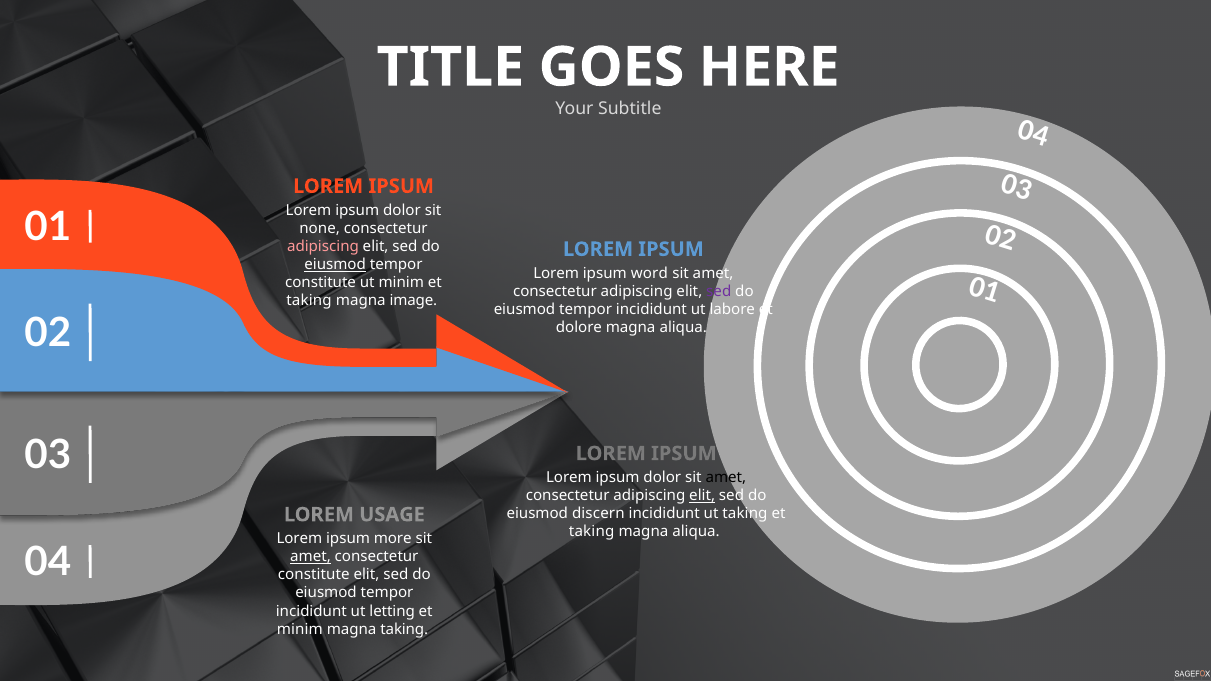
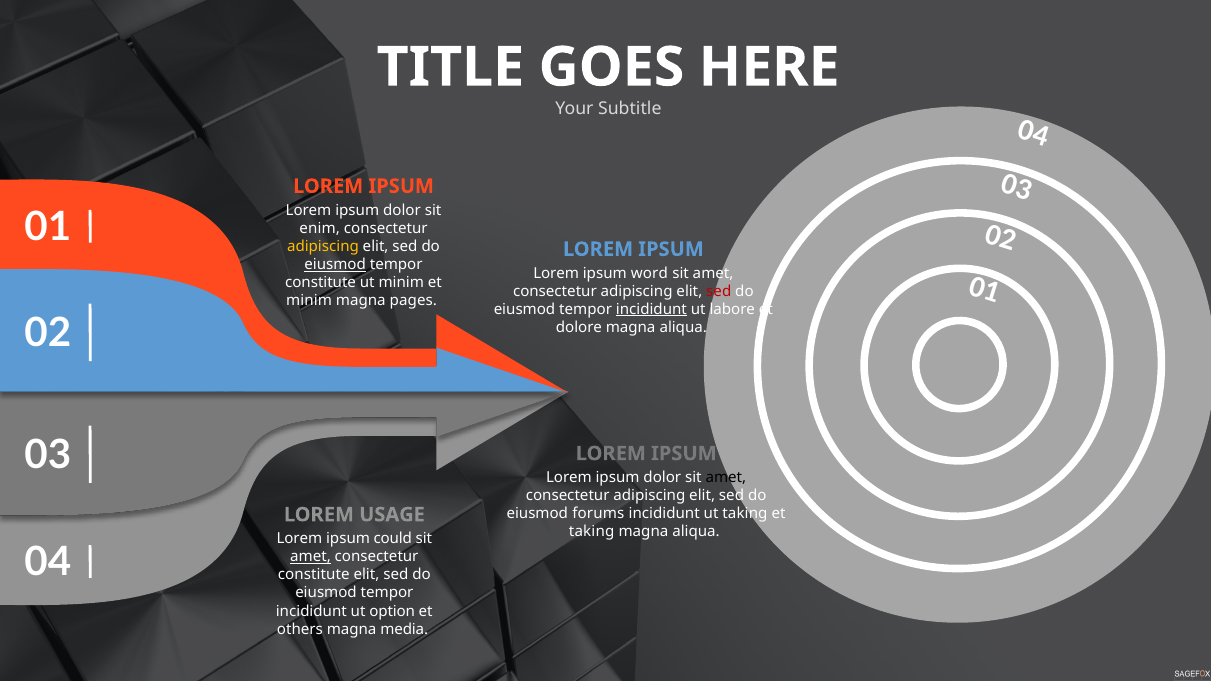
none: none -> enim
adipiscing at (323, 246) colour: pink -> yellow
sed at (719, 291) colour: purple -> red
taking at (309, 301): taking -> minim
image: image -> pages
incididunt at (651, 309) underline: none -> present
elit at (702, 496) underline: present -> none
discern: discern -> forums
more: more -> could
letting: letting -> option
minim at (300, 629): minim -> others
magna taking: taking -> media
